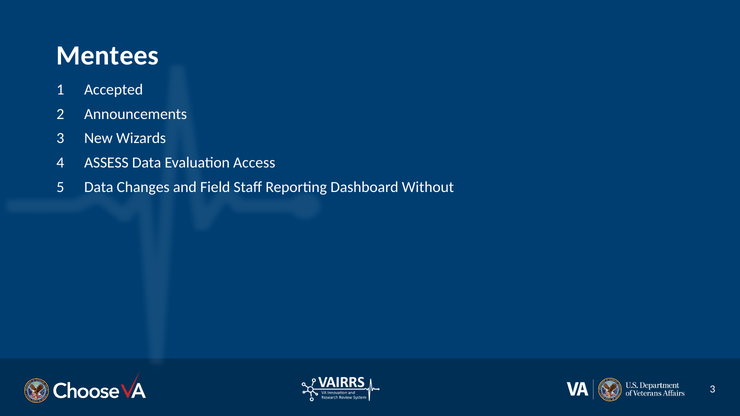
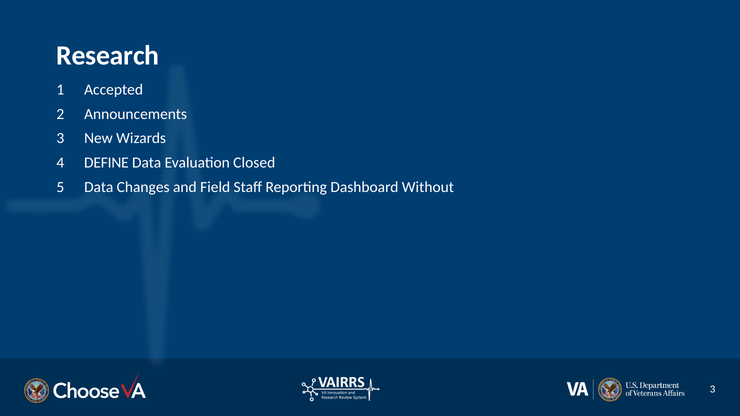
Mentees: Mentees -> Research
ASSESS: ASSESS -> DEFINE
Access: Access -> Closed
